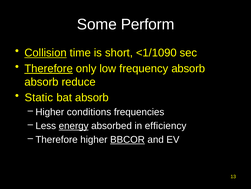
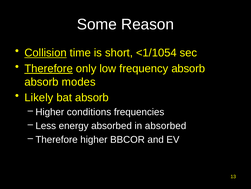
Perform: Perform -> Reason
<1/1090: <1/1090 -> <1/1054
reduce: reduce -> modes
Static: Static -> Likely
energy underline: present -> none
in efficiency: efficiency -> absorbed
BBCOR underline: present -> none
